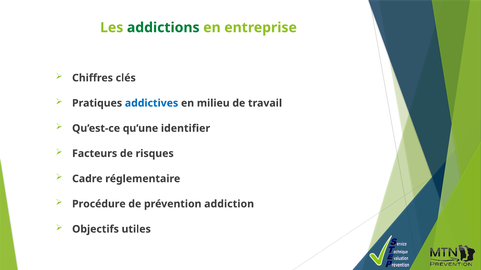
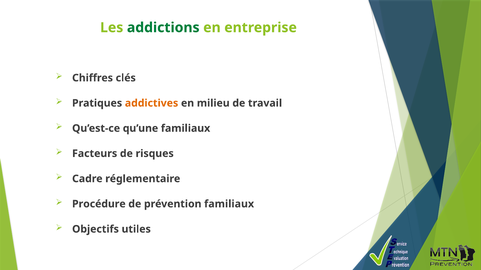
addictives colour: blue -> orange
qu’une identifier: identifier -> familiaux
prévention addiction: addiction -> familiaux
